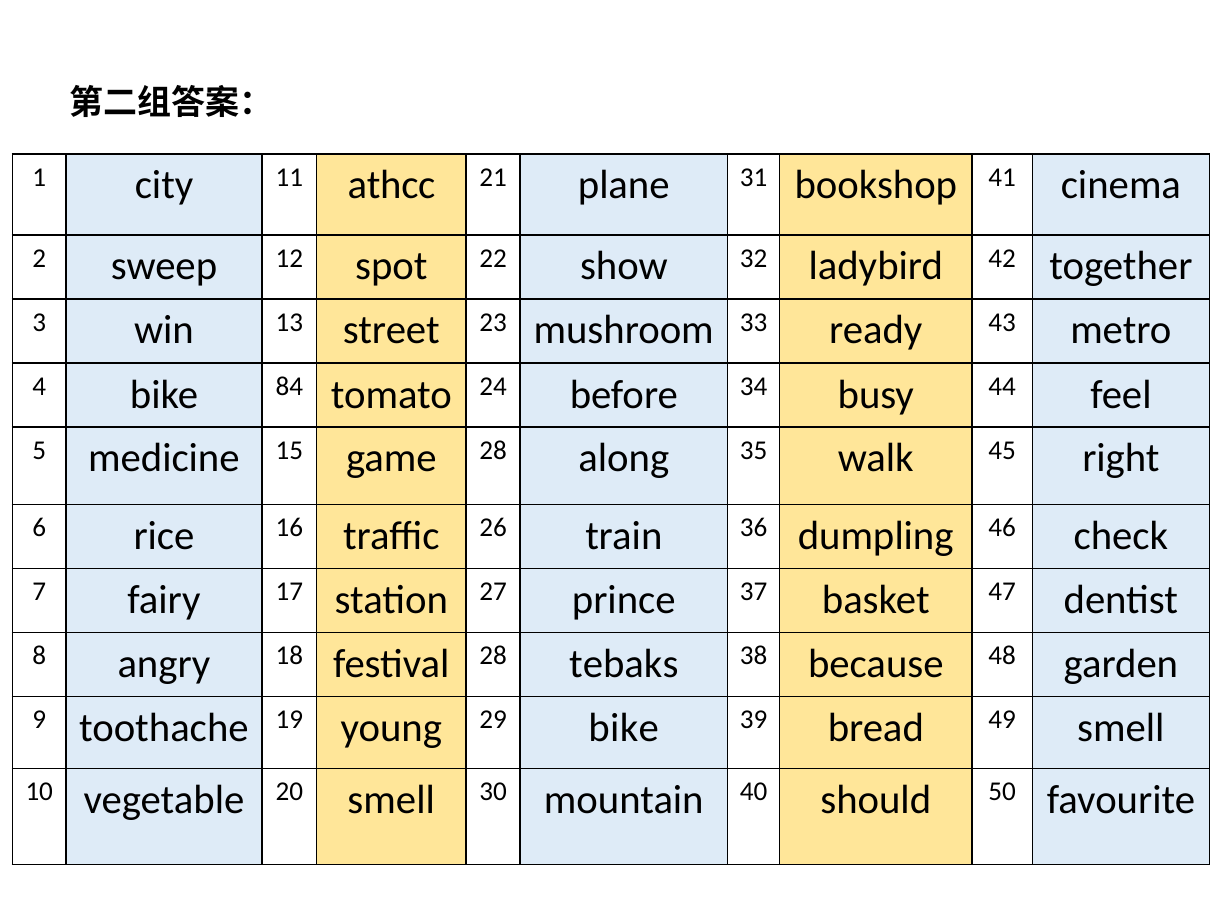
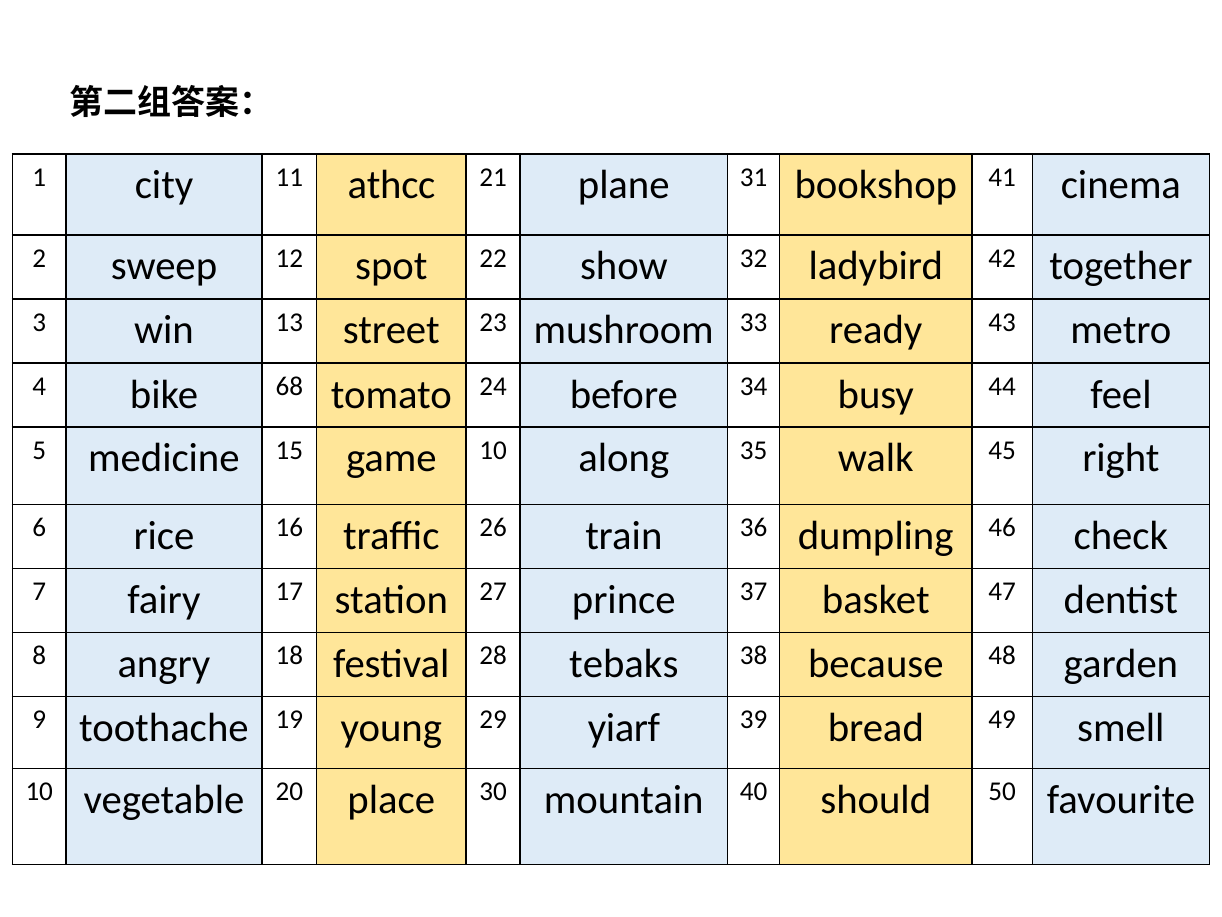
84: 84 -> 68
game 28: 28 -> 10
29 bike: bike -> yiarf
20 smell: smell -> place
